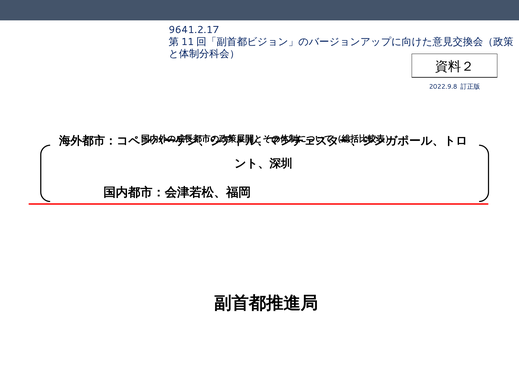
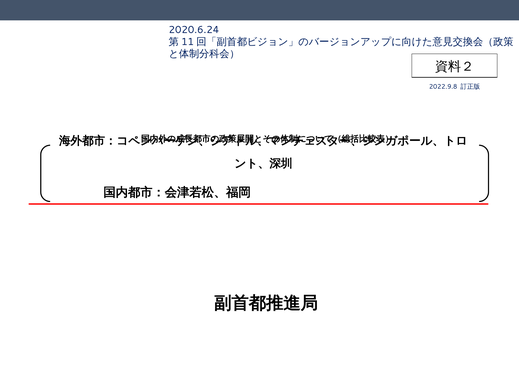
9641.2.17: 9641.2.17 -> 2020.6.24
